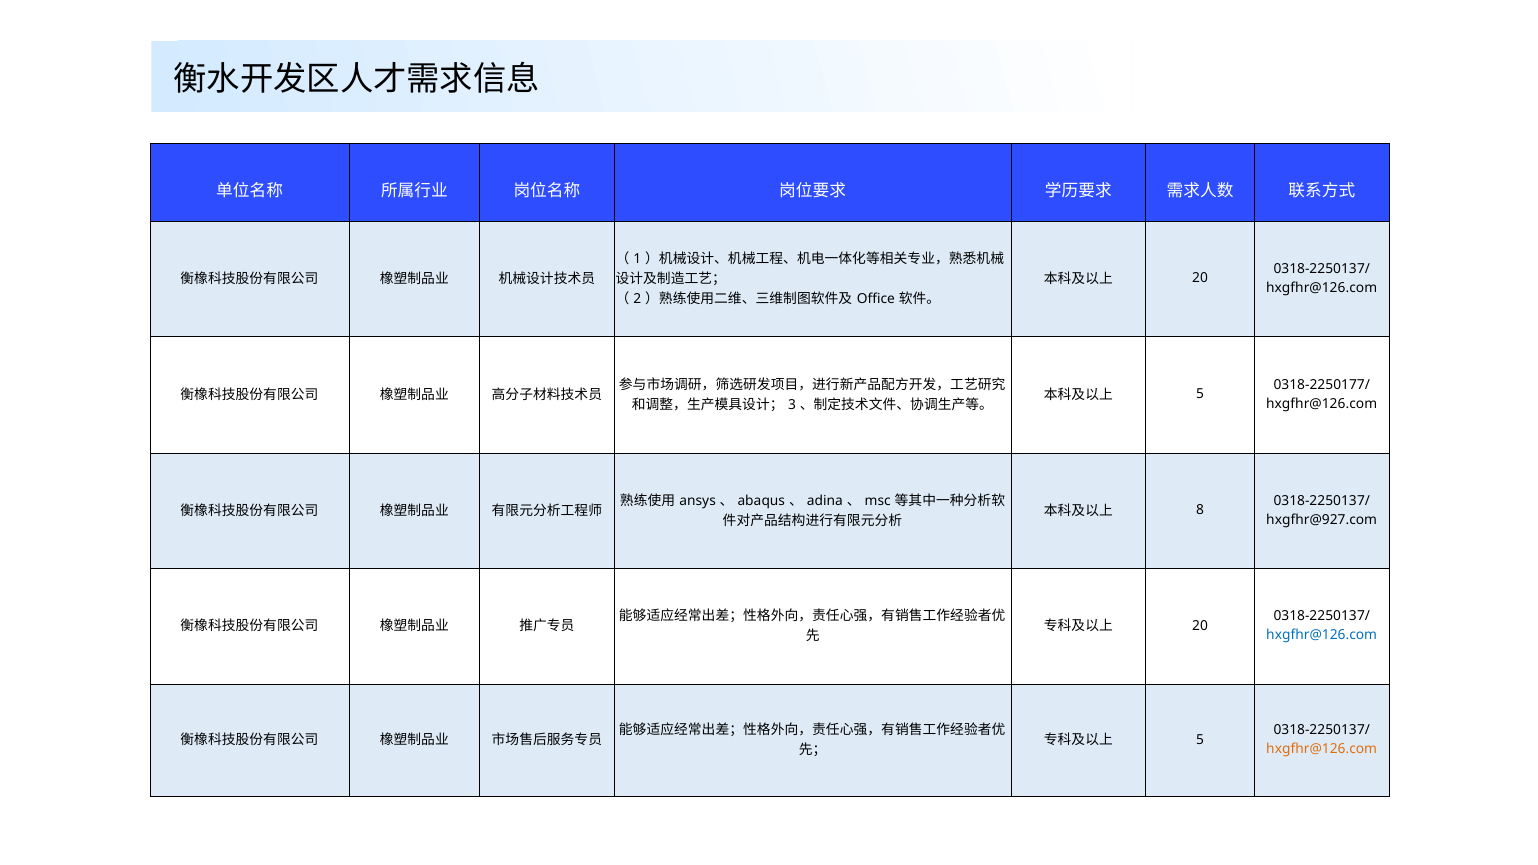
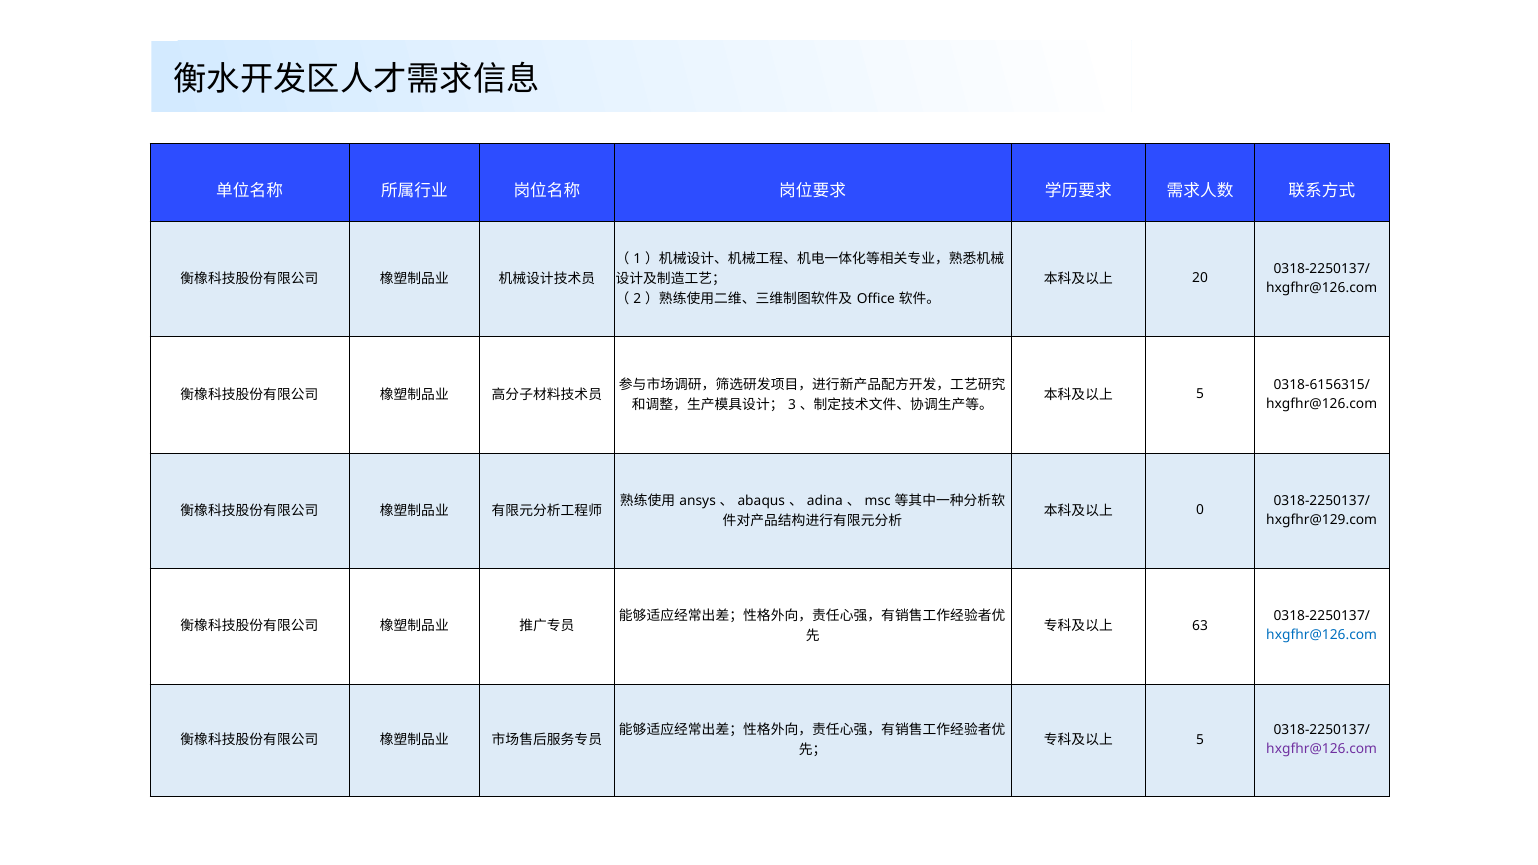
0318-2250177/: 0318-2250177/ -> 0318-6156315/
8: 8 -> 0
hxgfhr@927.com: hxgfhr@927.com -> hxgfhr@129.com
20 at (1200, 626): 20 -> 63
hxgfhr@126.com at (1322, 749) colour: orange -> purple
